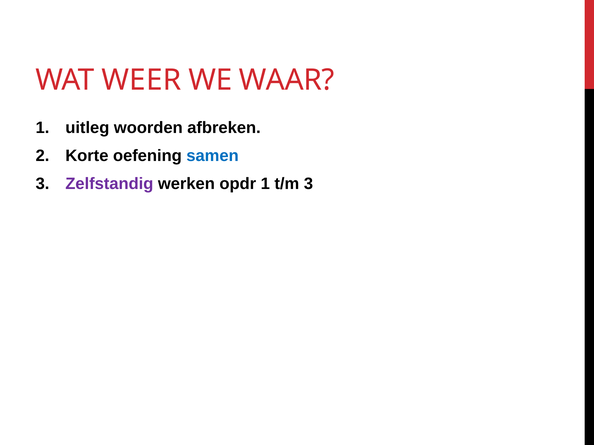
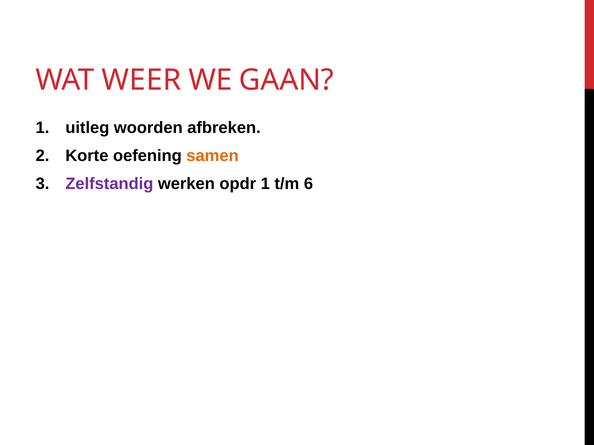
WAAR: WAAR -> GAAN
samen colour: blue -> orange
t/m 3: 3 -> 6
